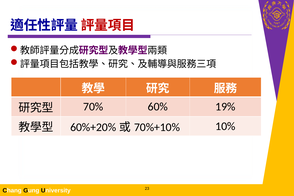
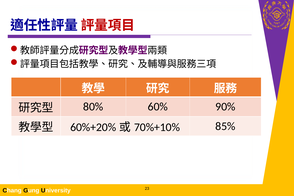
70%: 70% -> 80%
19%: 19% -> 90%
10%: 10% -> 85%
